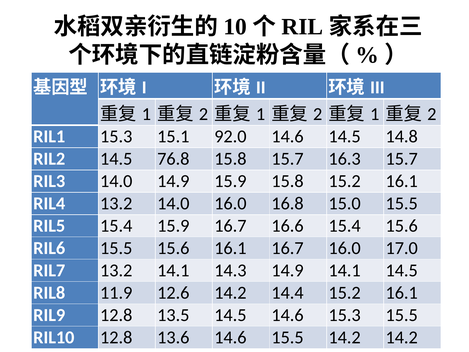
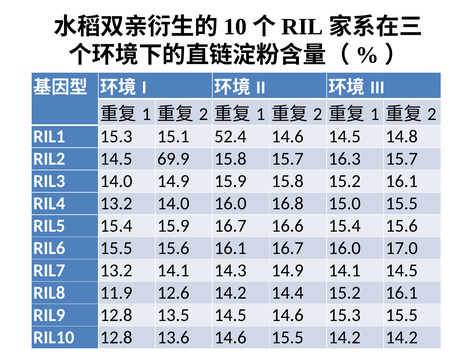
92.0: 92.0 -> 52.4
76.8: 76.8 -> 69.9
